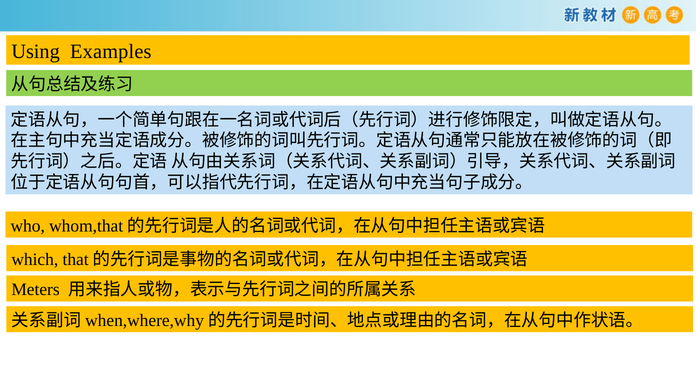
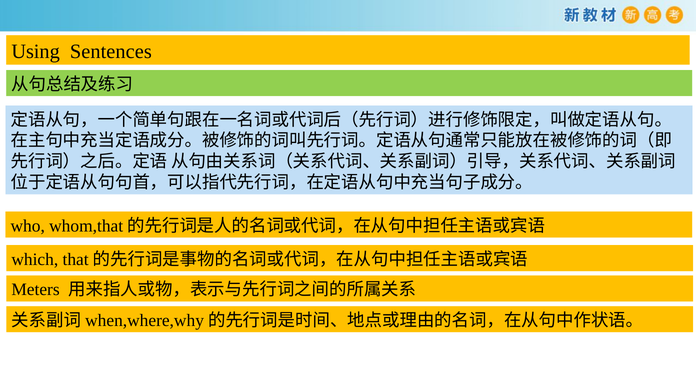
Examples: Examples -> Sentences
